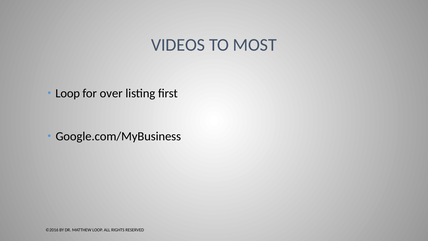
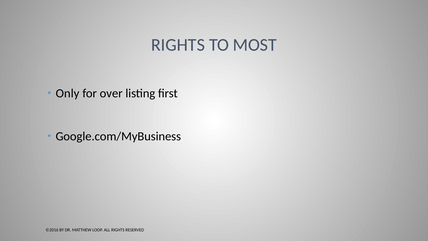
VIDEOS at (178, 45): VIDEOS -> RIGHTS
Loop at (68, 93): Loop -> Only
